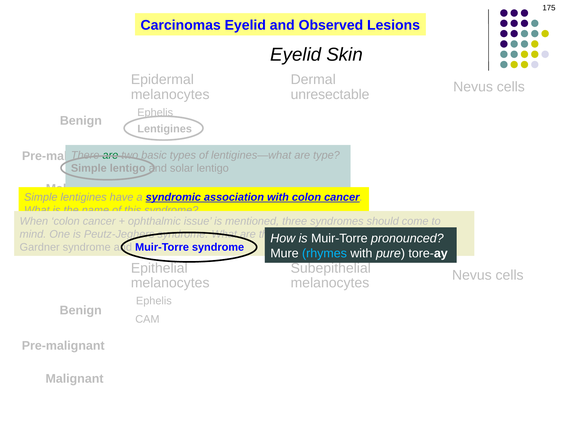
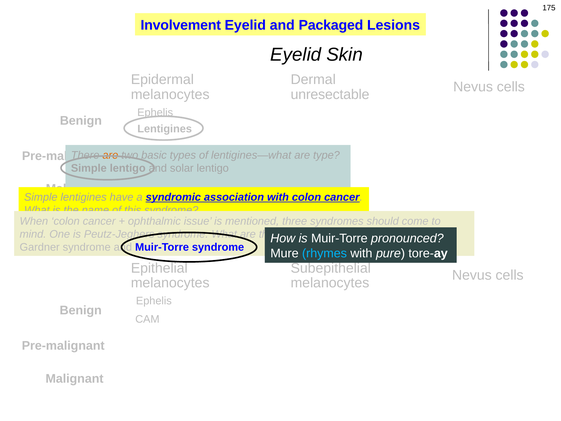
Carcinomas: Carcinomas -> Involvement
Observed: Observed -> Packaged
are at (110, 155) colour: green -> orange
